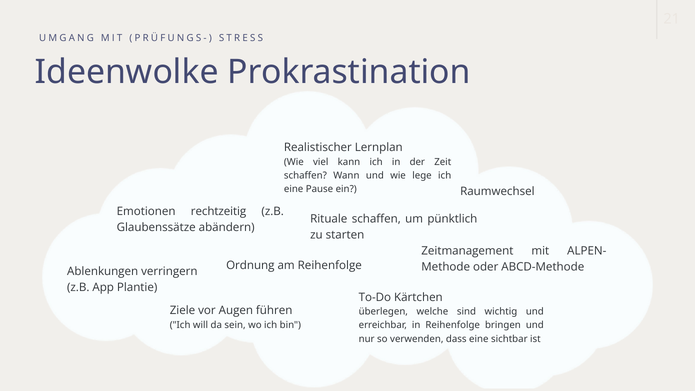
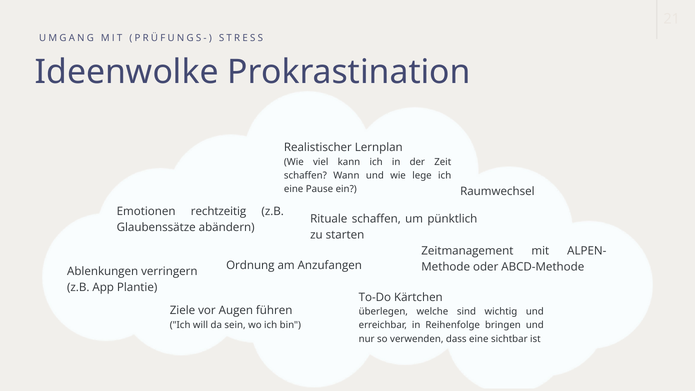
am Reihenfolge: Reihenfolge -> Anzufangen
